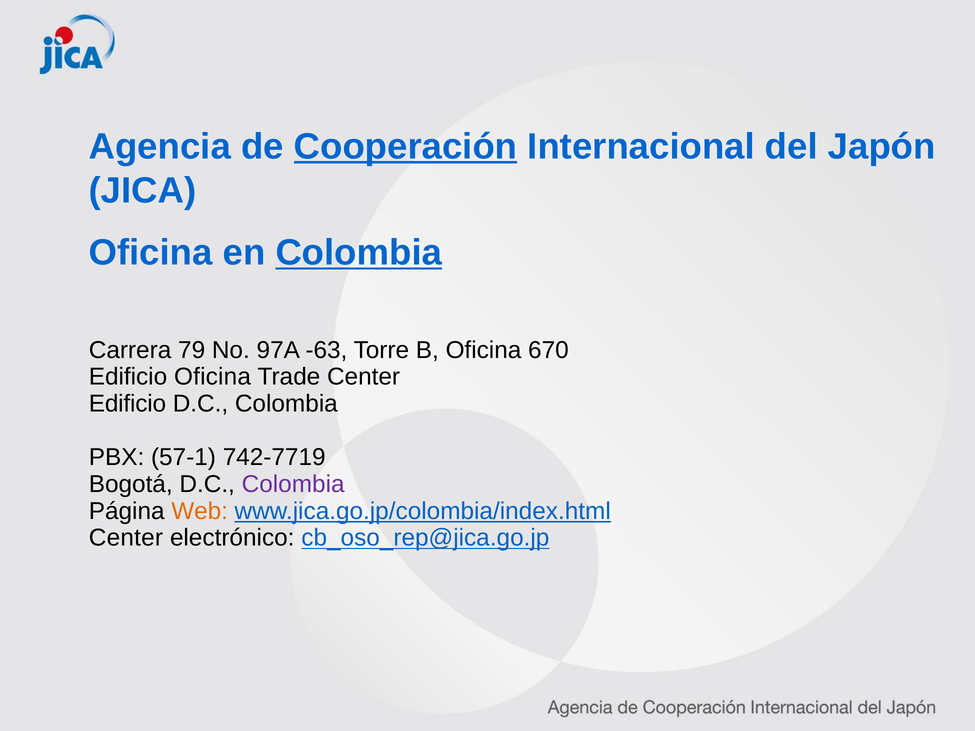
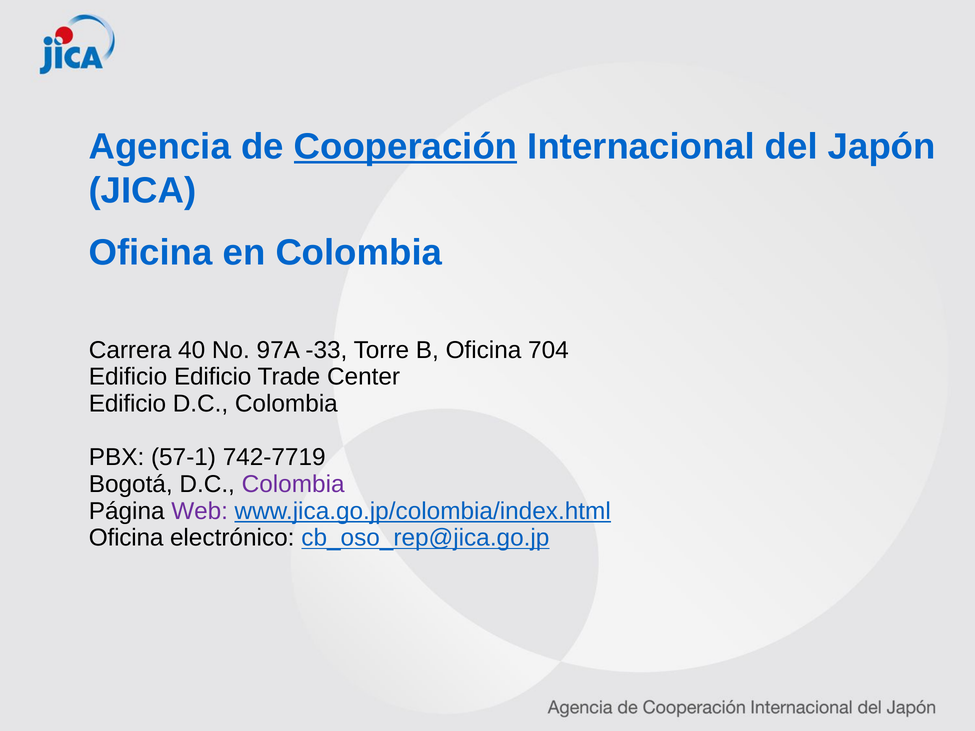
Colombia at (359, 253) underline: present -> none
79: 79 -> 40
-63: -63 -> -33
670: 670 -> 704
Edificio Oficina: Oficina -> Edificio
Web colour: orange -> purple
Center at (126, 538): Center -> Oficina
